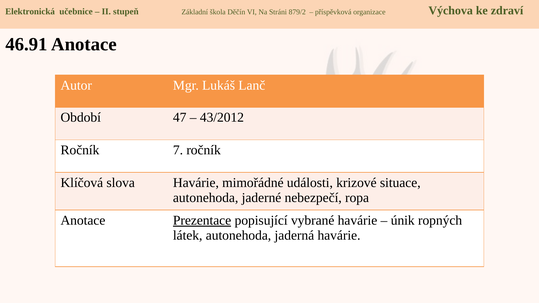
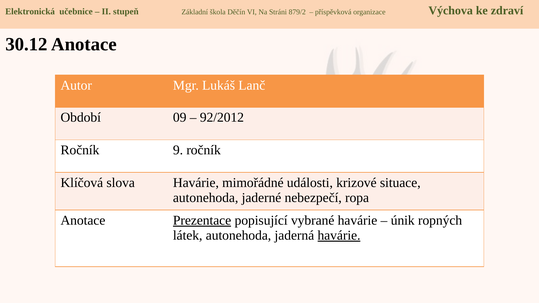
46.91: 46.91 -> 30.12
47: 47 -> 09
43/2012: 43/2012 -> 92/2012
7: 7 -> 9
havárie at (339, 235) underline: none -> present
